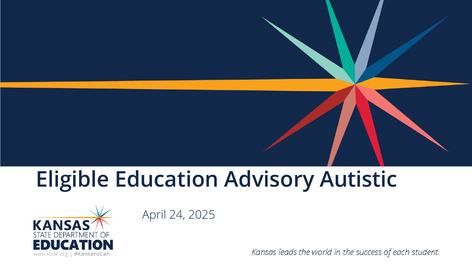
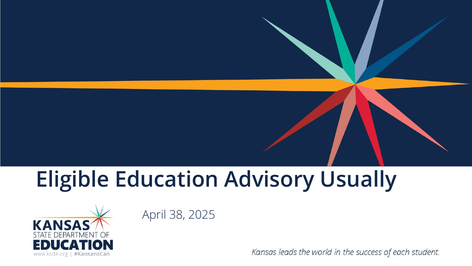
Autistic: Autistic -> Usually
24: 24 -> 38
